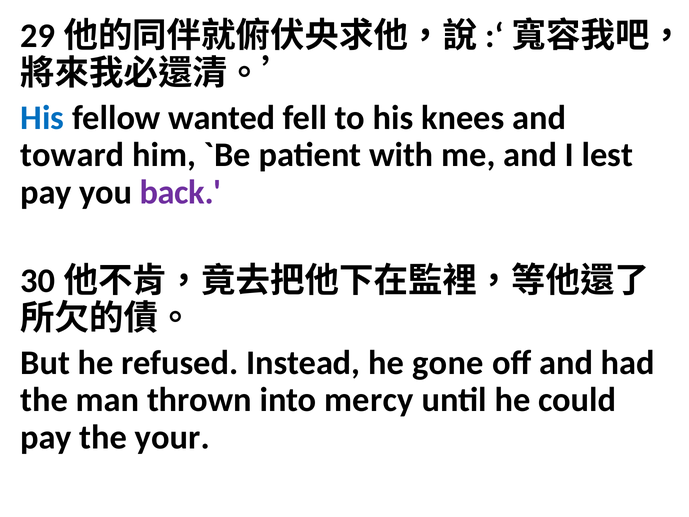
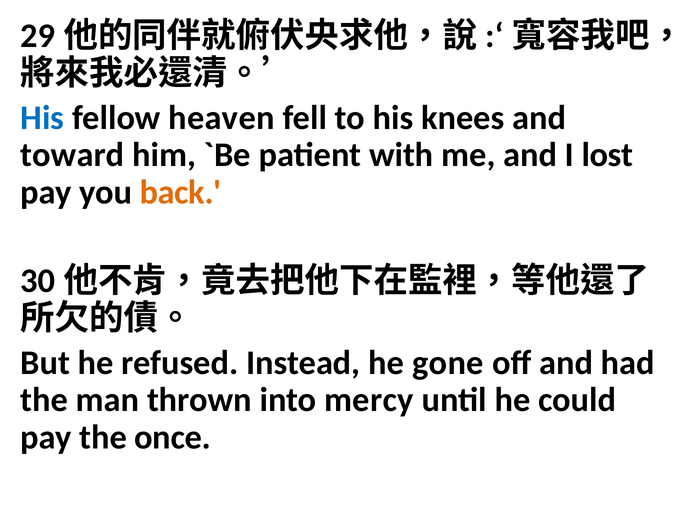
wanted: wanted -> heaven
lest: lest -> lost
back colour: purple -> orange
your: your -> once
